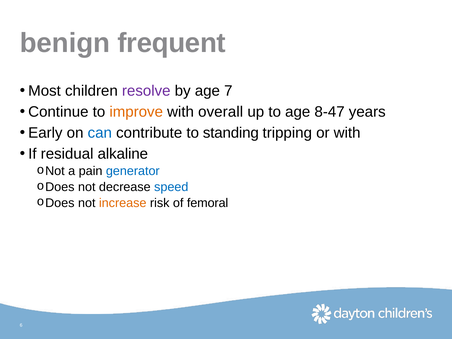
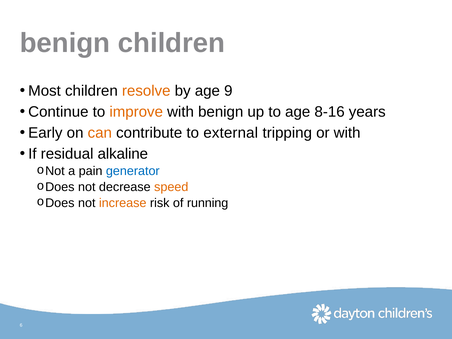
benign frequent: frequent -> children
resolve colour: purple -> orange
7: 7 -> 9
with overall: overall -> benign
8-47: 8-47 -> 8-16
can colour: blue -> orange
standing: standing -> external
speed colour: blue -> orange
femoral: femoral -> running
